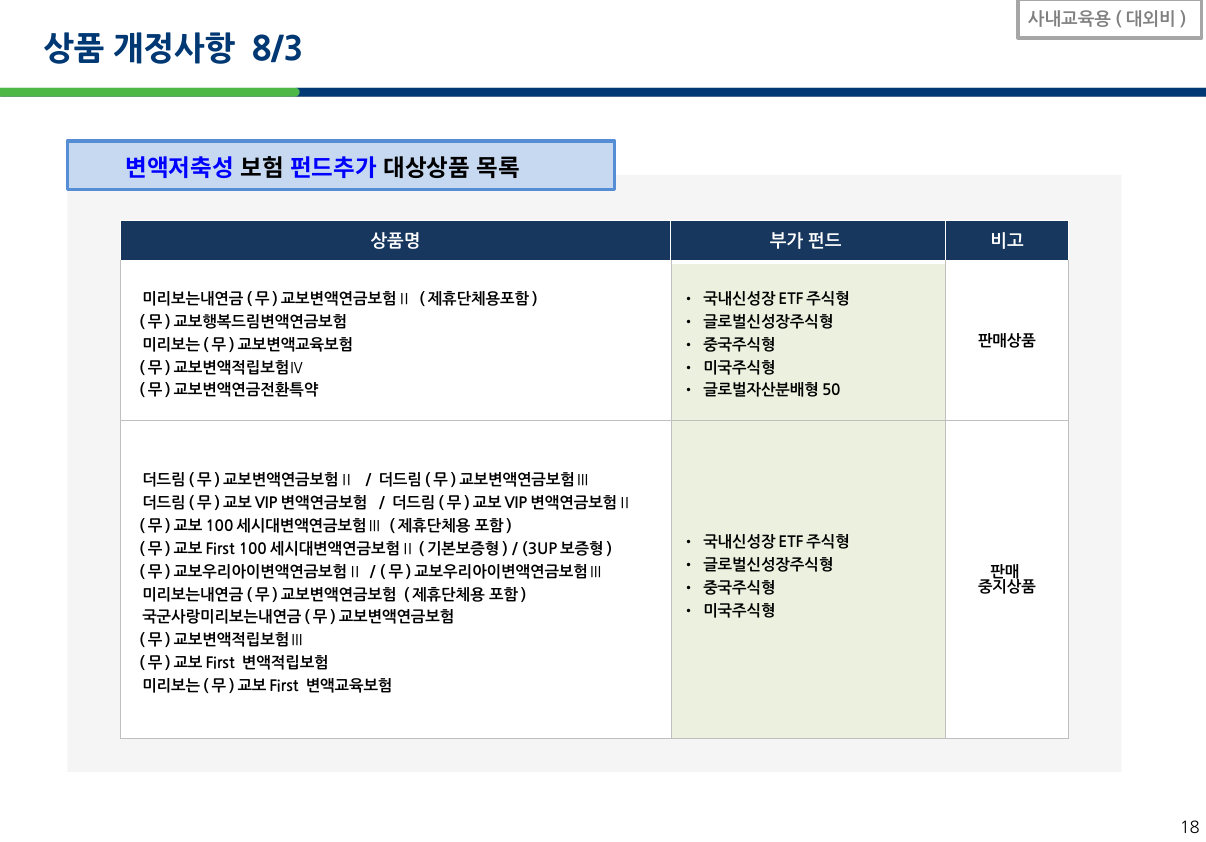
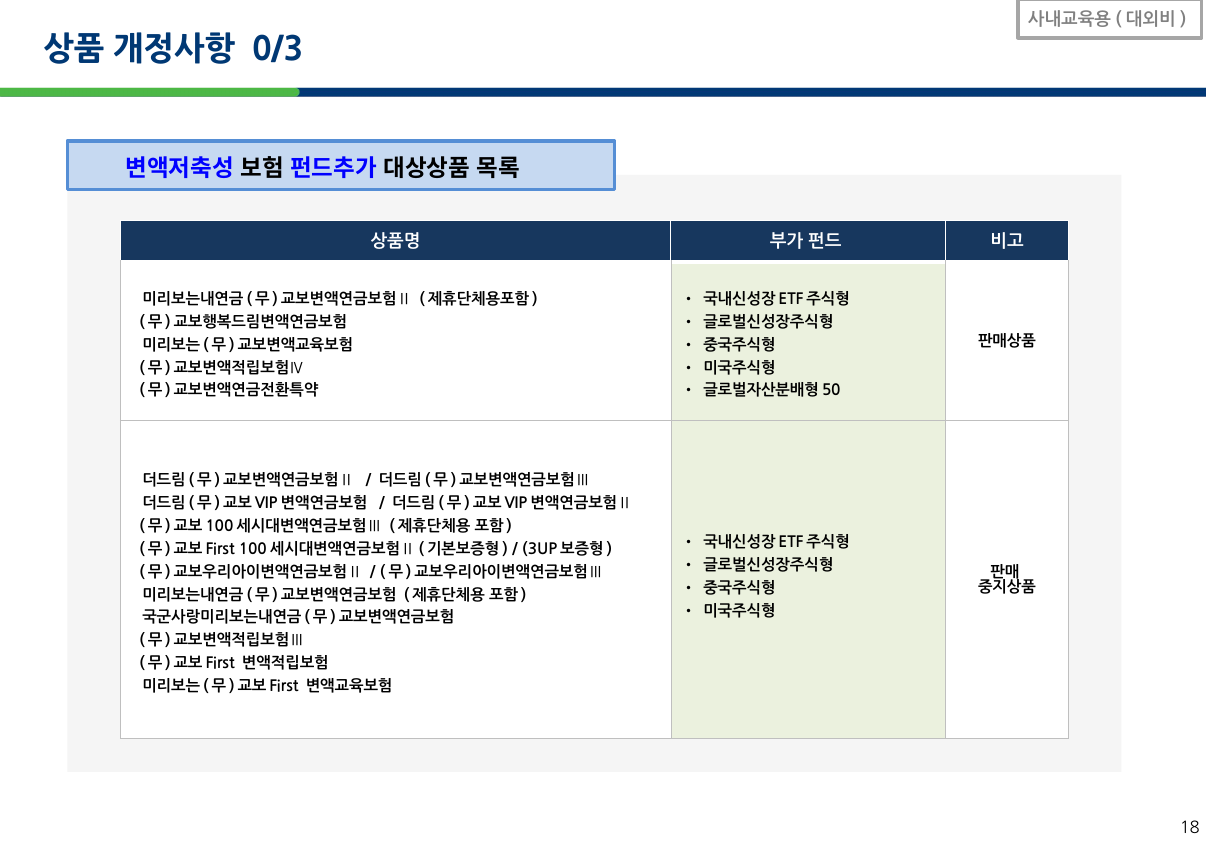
8/3: 8/3 -> 0/3
